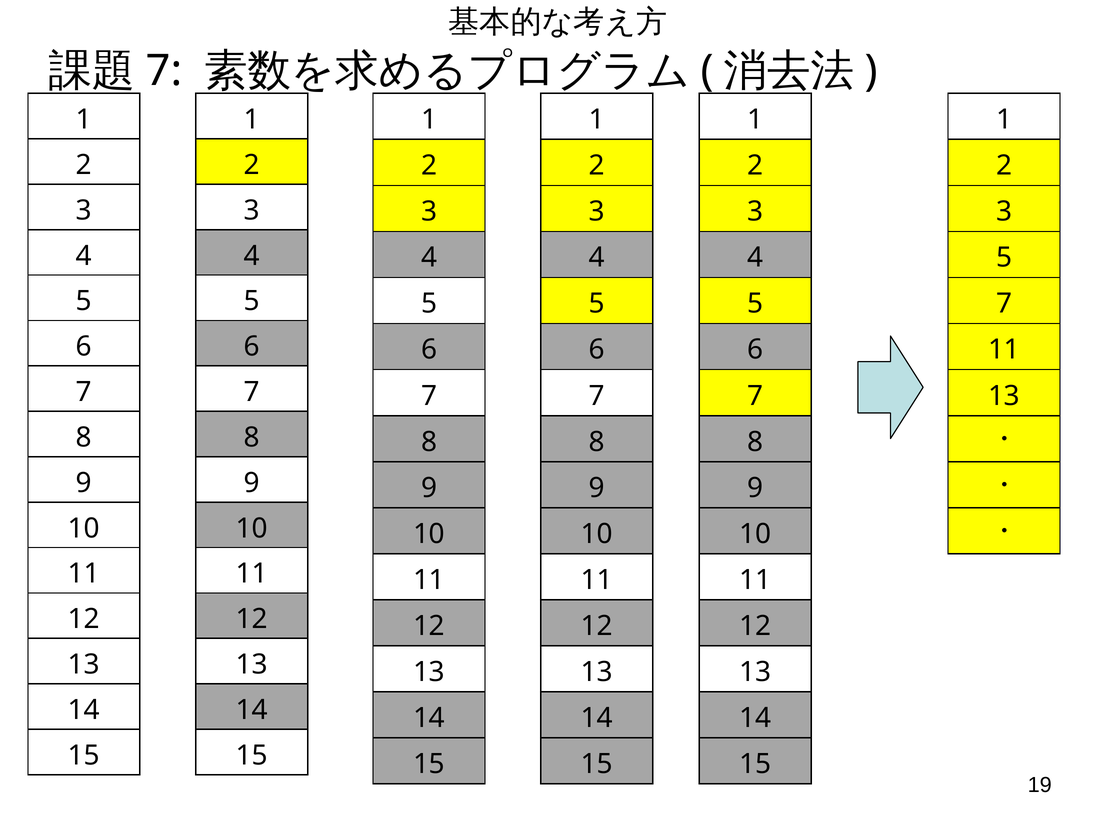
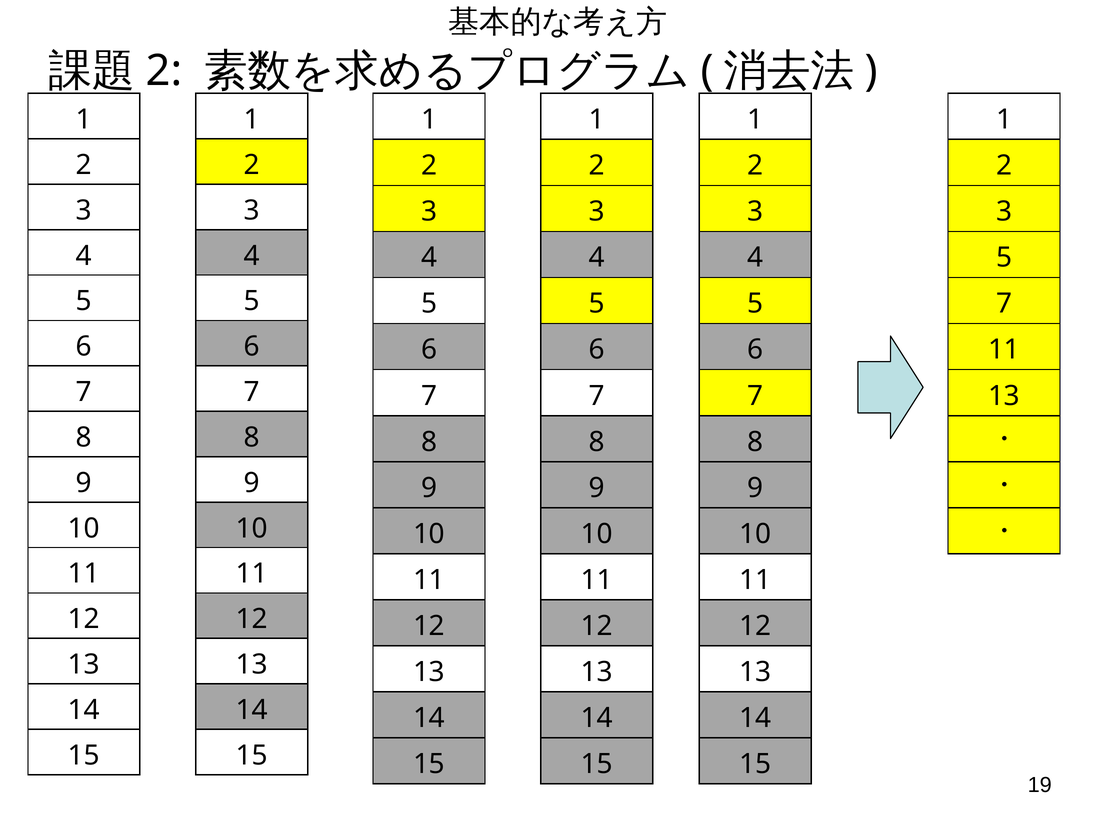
7 at (164, 71): 7 -> 2
